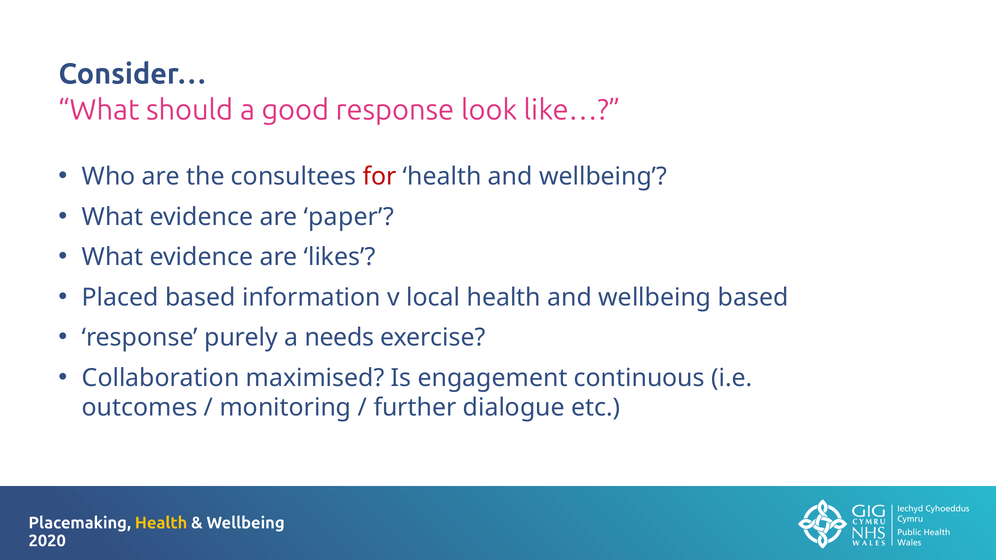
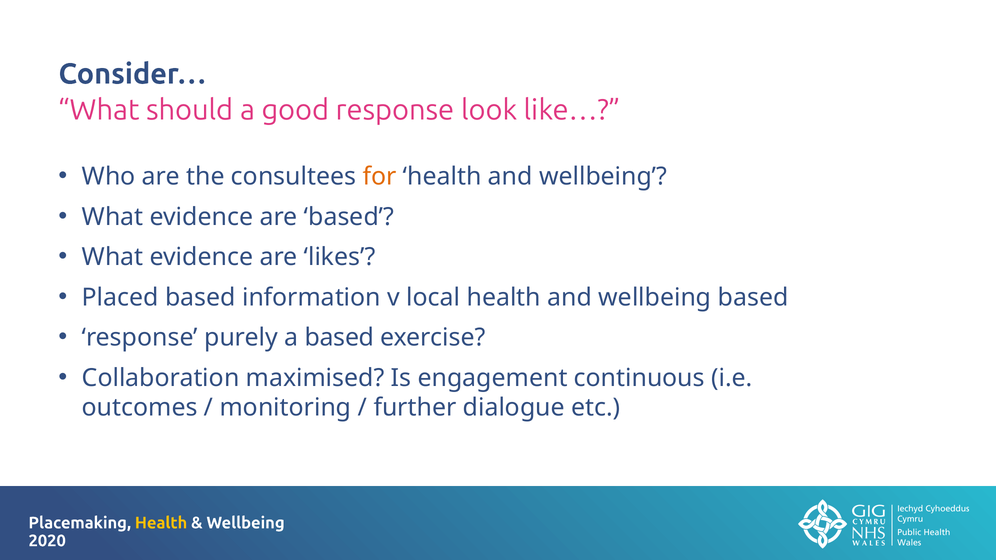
for colour: red -> orange
are paper: paper -> based
a needs: needs -> based
